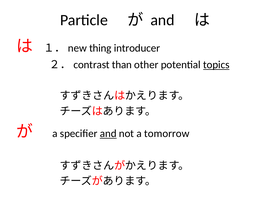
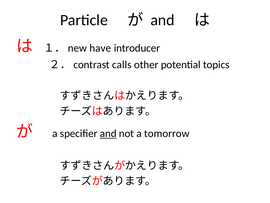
thing: thing -> have
than: than -> calls
topics underline: present -> none
